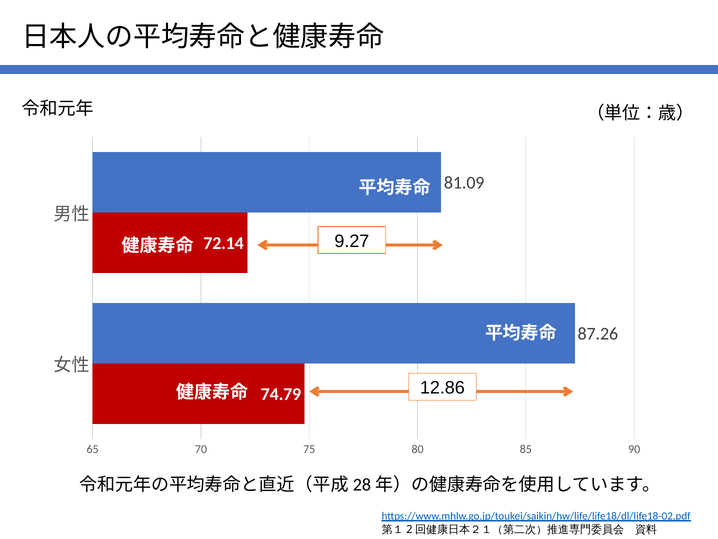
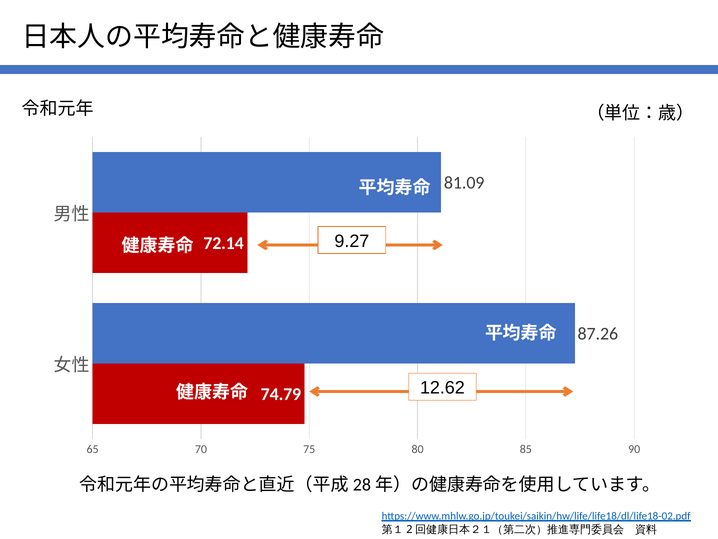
12.86: 12.86 -> 12.62
